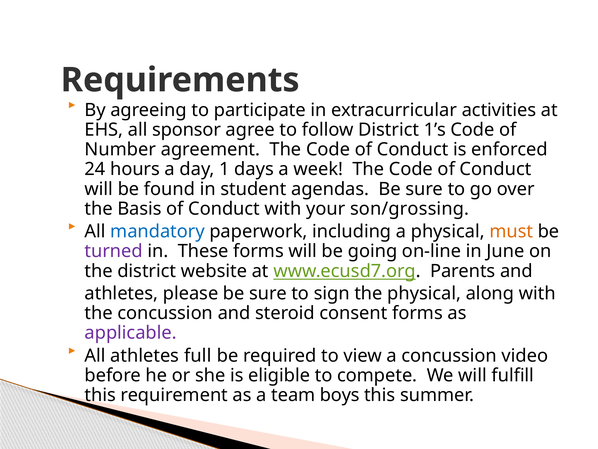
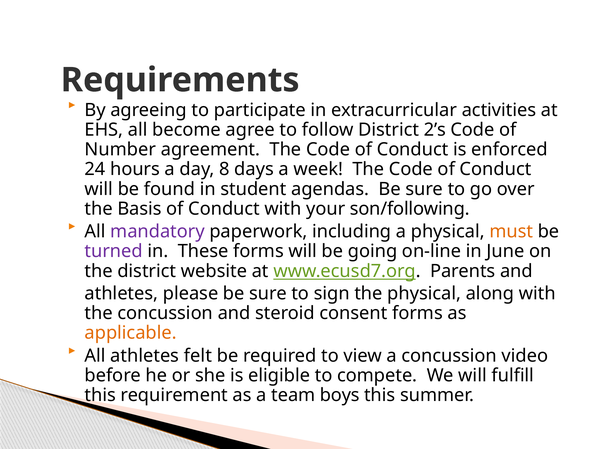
sponsor: sponsor -> become
1’s: 1’s -> 2’s
1: 1 -> 8
son/grossing: son/grossing -> son/following
mandatory colour: blue -> purple
applicable colour: purple -> orange
full: full -> felt
